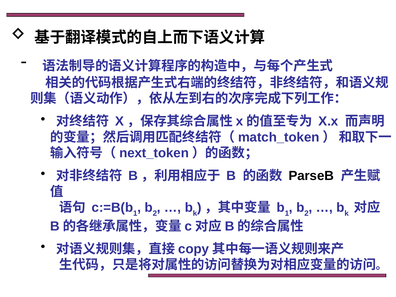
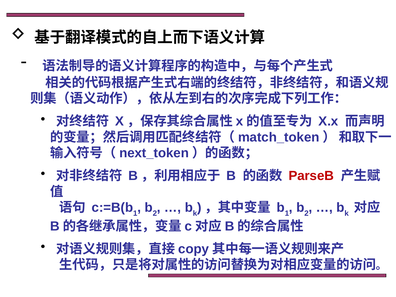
ParseB colour: black -> red
